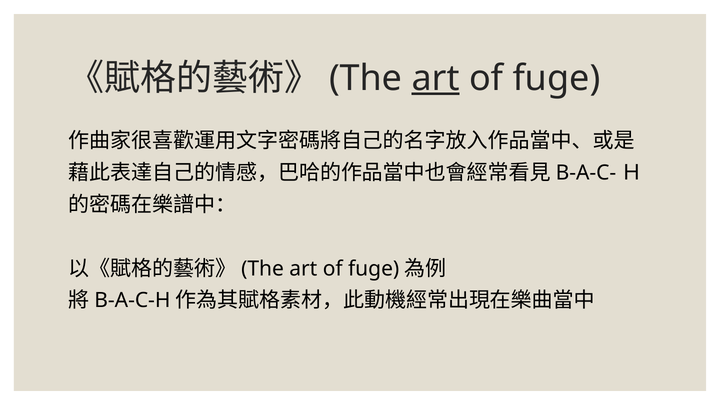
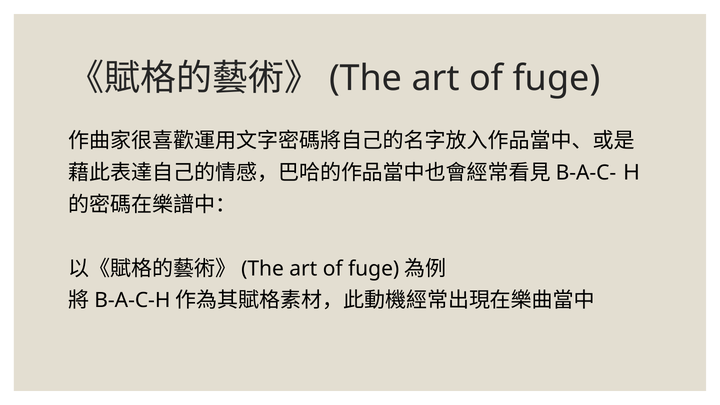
art at (436, 78) underline: present -> none
